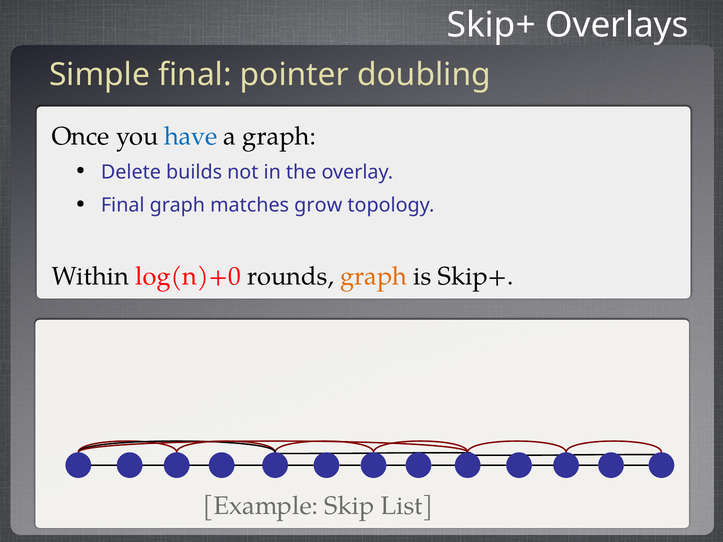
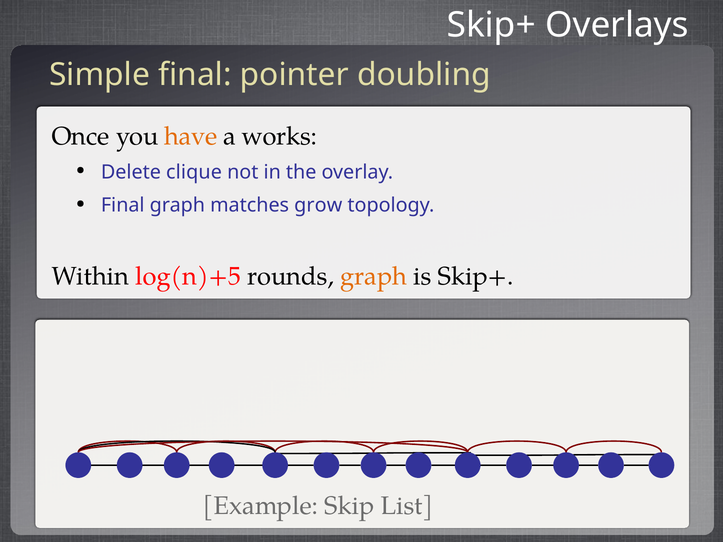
have colour: blue -> orange
a graph: graph -> works
builds: builds -> clique
log(n)+0: log(n)+0 -> log(n)+5
